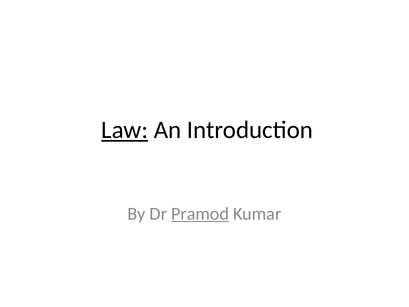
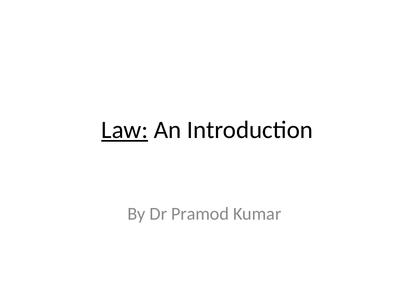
Pramod underline: present -> none
